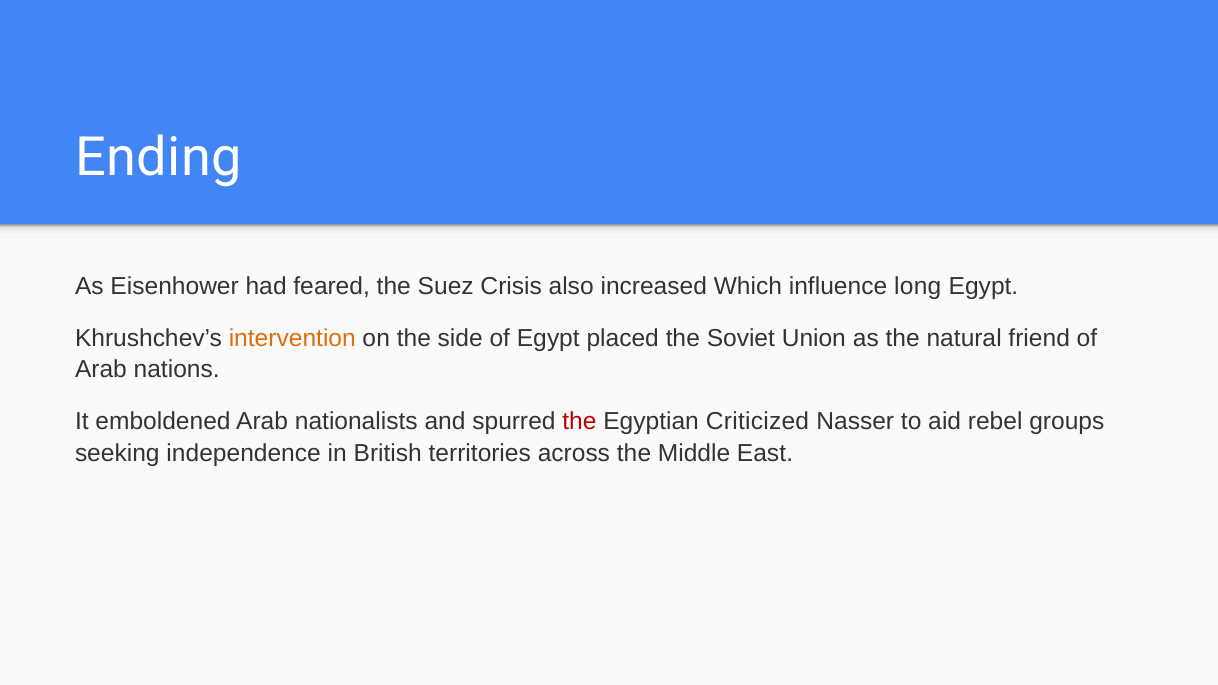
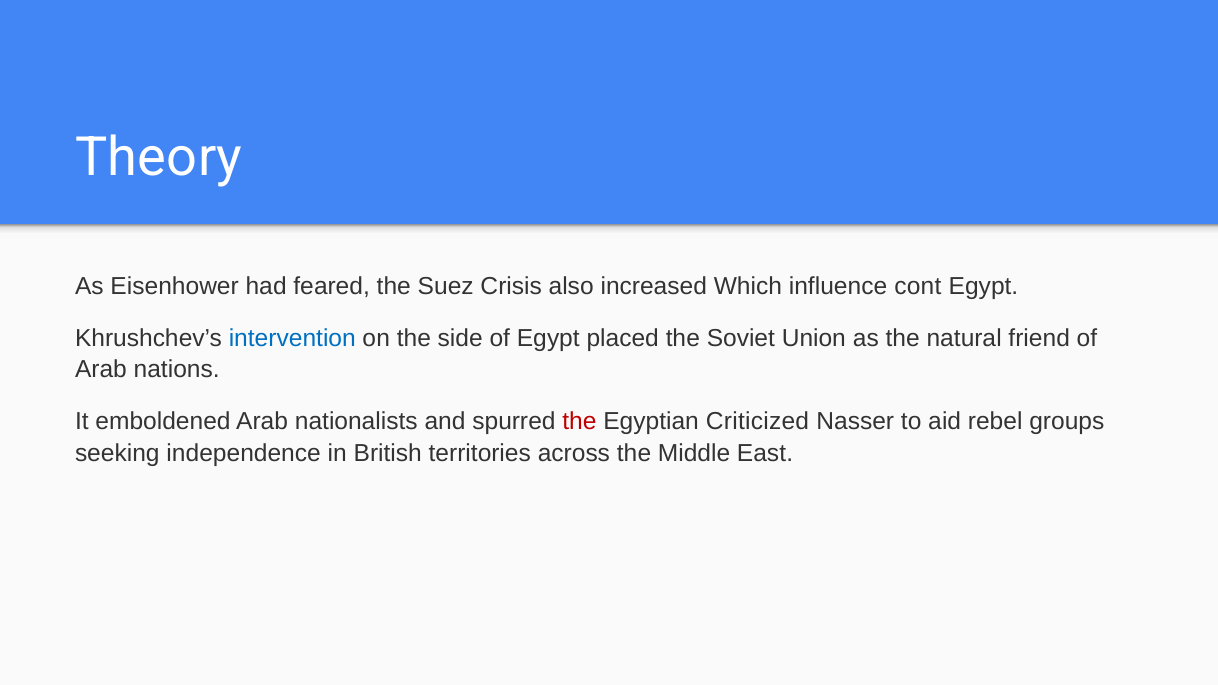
Ending: Ending -> Theory
long: long -> cont
intervention colour: orange -> blue
